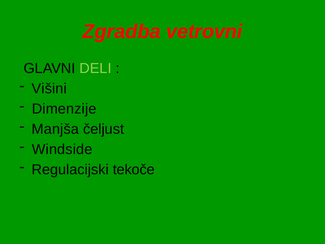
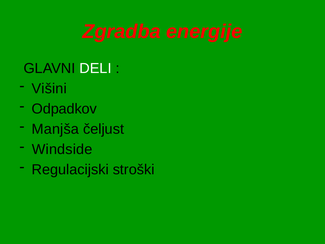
vetrovni: vetrovni -> energije
DELI colour: light green -> white
Dimenzije: Dimenzije -> Odpadkov
tekoče: tekoče -> stroški
